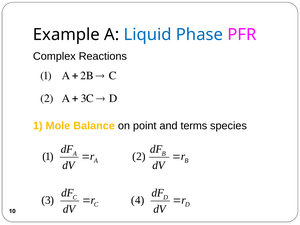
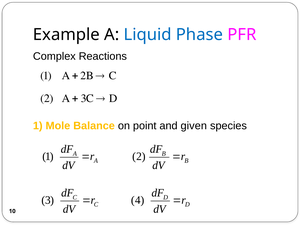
terms: terms -> given
